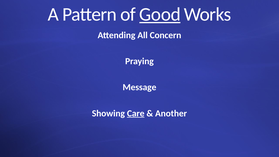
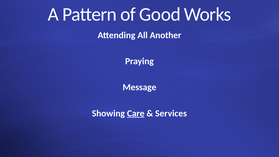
Good underline: present -> none
Concern: Concern -> Another
Another: Another -> Services
